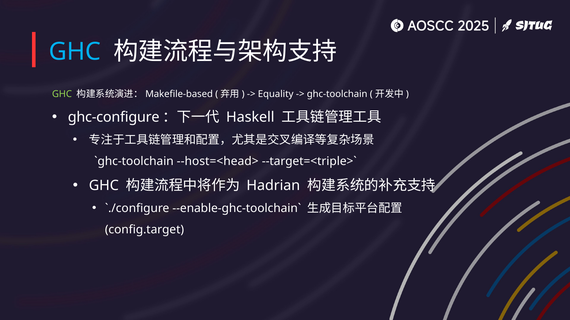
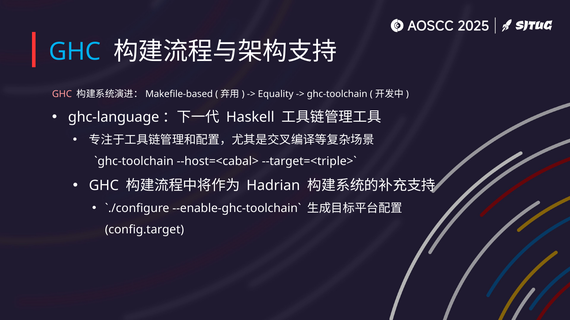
GHC at (62, 94) colour: light green -> pink
ghc-configure: ghc-configure -> ghc-language
--host=<head>: --host=<head> -> --host=<cabal>
